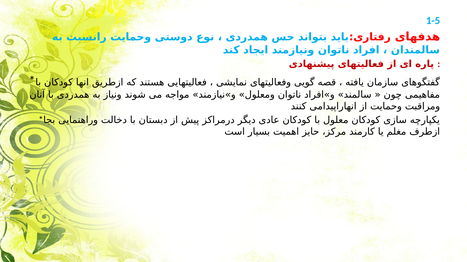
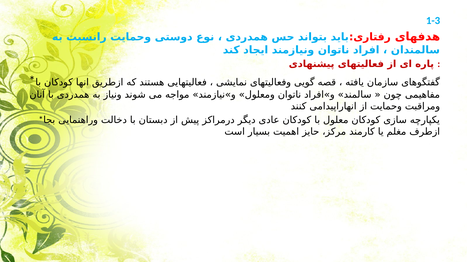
1-5: 1-5 -> 1-3
